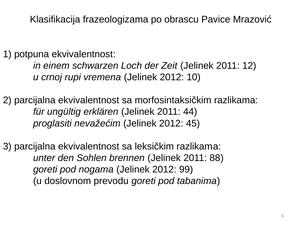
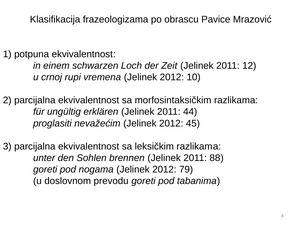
99: 99 -> 79
